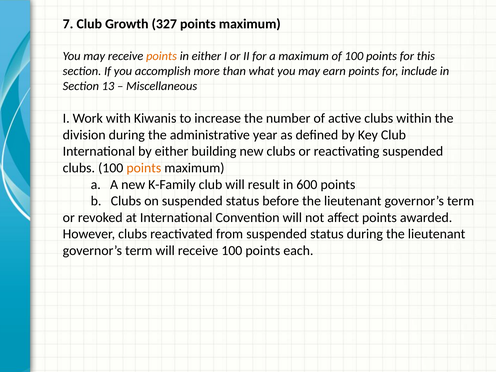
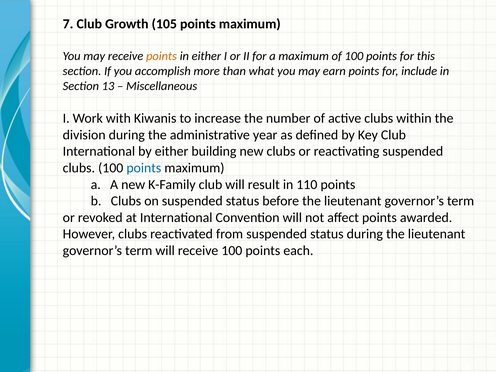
327: 327 -> 105
points at (144, 168) colour: orange -> blue
600: 600 -> 110
